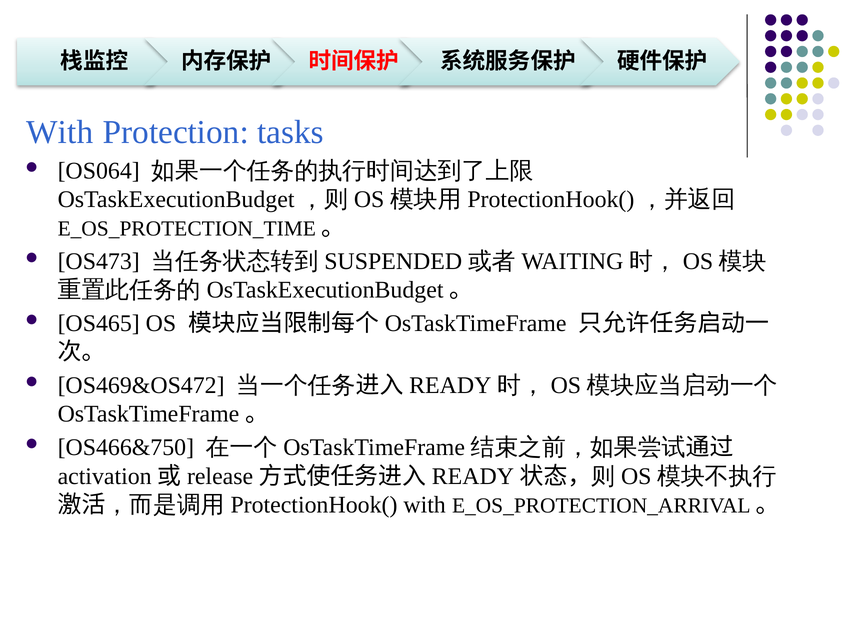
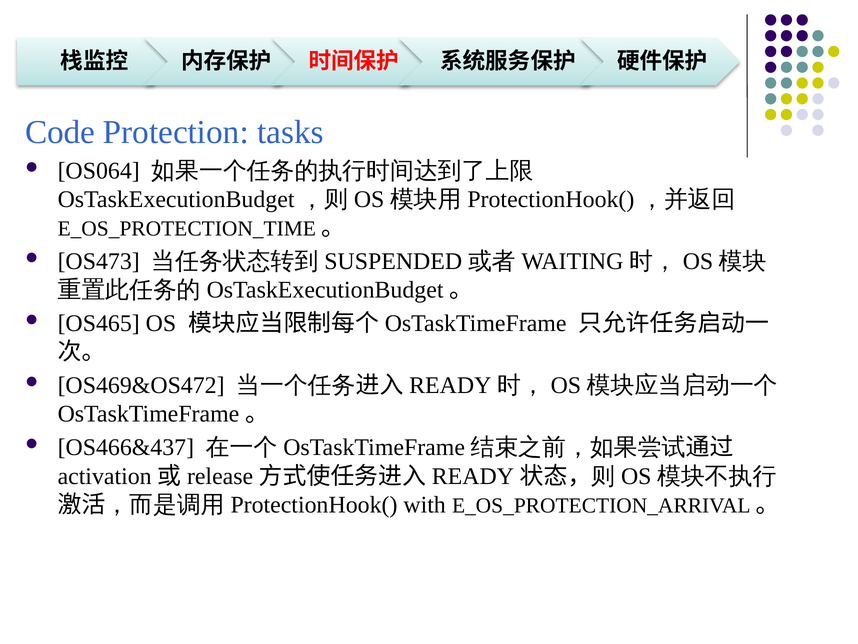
With at (60, 132): With -> Code
OS466&750: OS466&750 -> OS466&437
